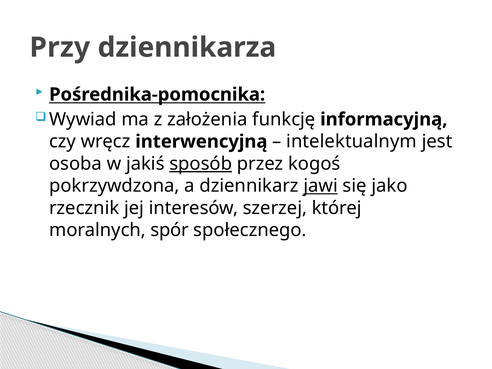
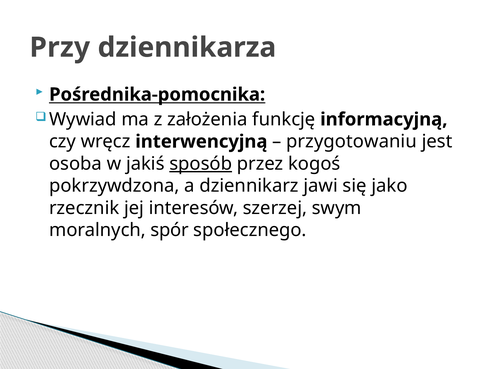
intelektualnym: intelektualnym -> przygotowaniu
jawi underline: present -> none
której: której -> swym
